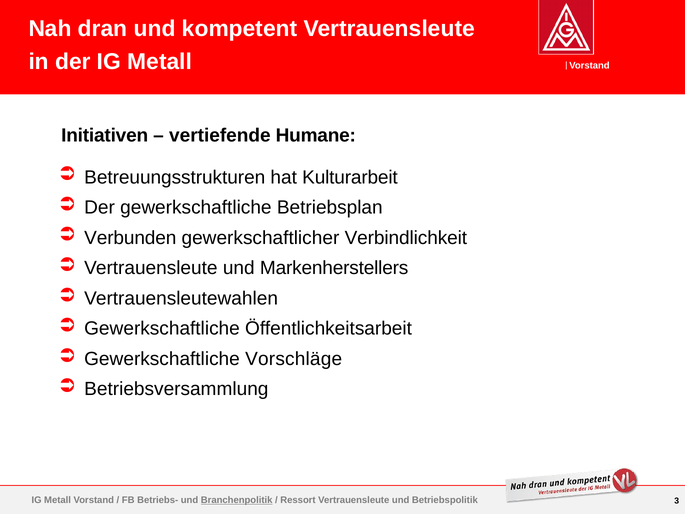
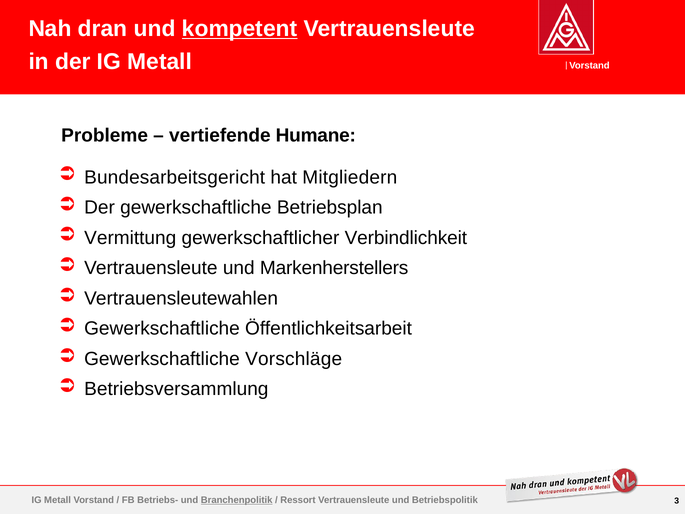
kompetent underline: none -> present
Initiativen: Initiativen -> Probleme
Betreuungsstrukturen: Betreuungsstrukturen -> Bundesarbeitsgericht
Kulturarbeit: Kulturarbeit -> Mitgliedern
Verbunden: Verbunden -> Vermittung
